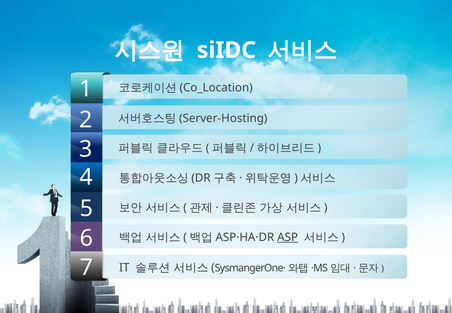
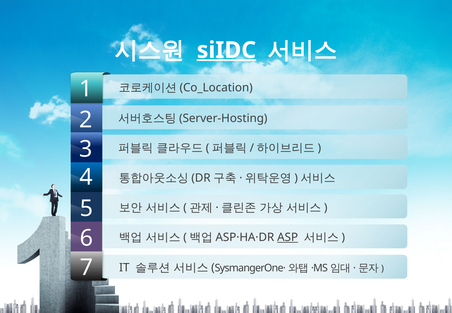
siIDC underline: none -> present
